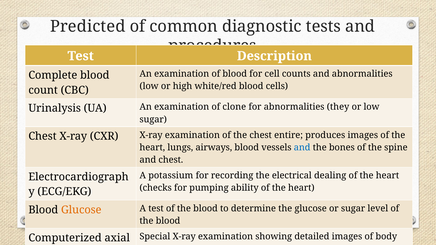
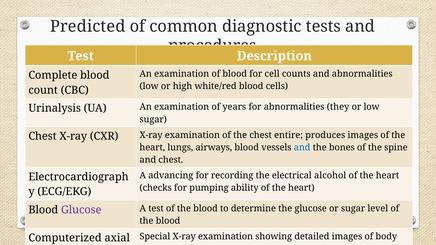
clone: clone -> years
A potassium: potassium -> advancing
dealing: dealing -> alcohol
Glucose at (81, 210) colour: orange -> purple
